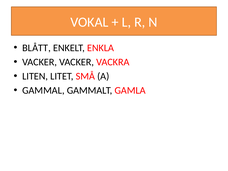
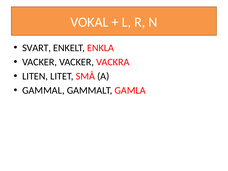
BLÅTT: BLÅTT -> SVART
